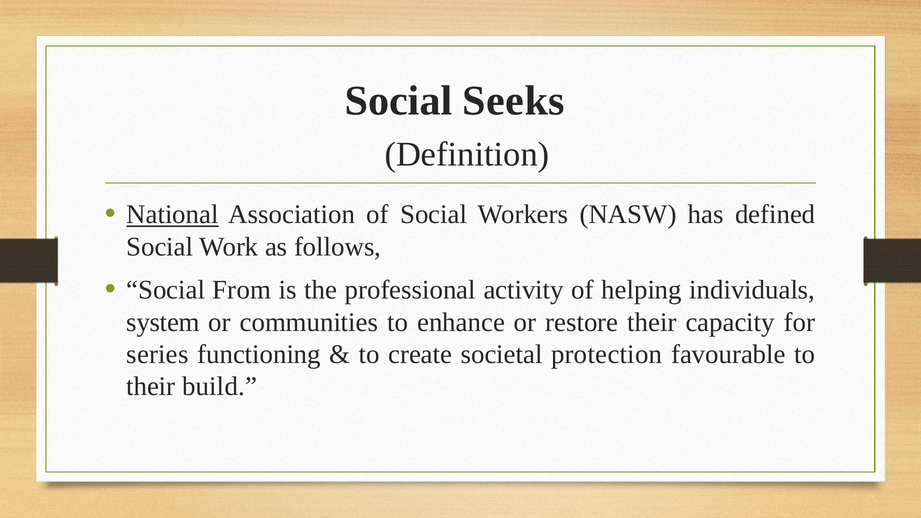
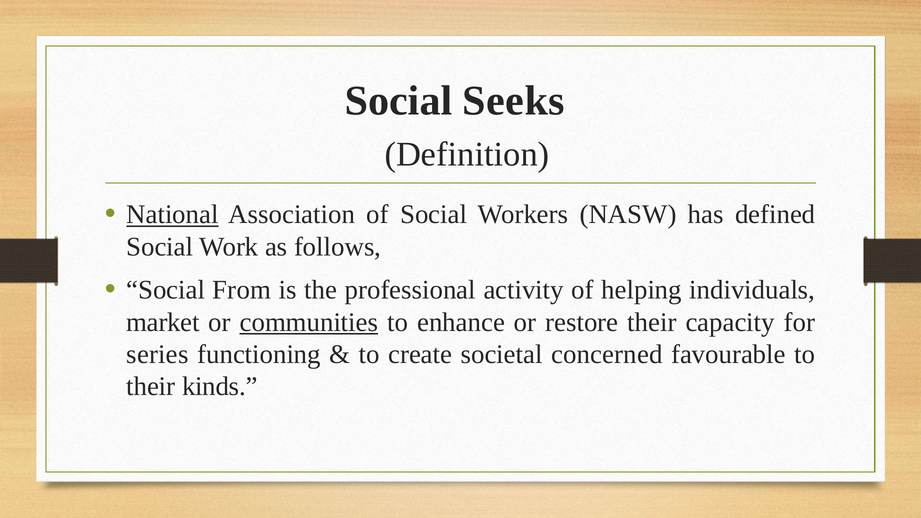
system: system -> market
communities underline: none -> present
protection: protection -> concerned
build: build -> kinds
